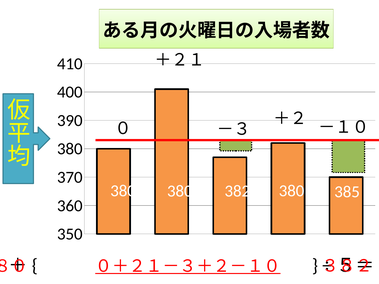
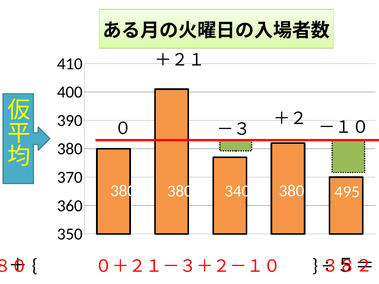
382: 382 -> 340
385: 385 -> 495
０＋２１－３＋２－１０ underline: present -> none
